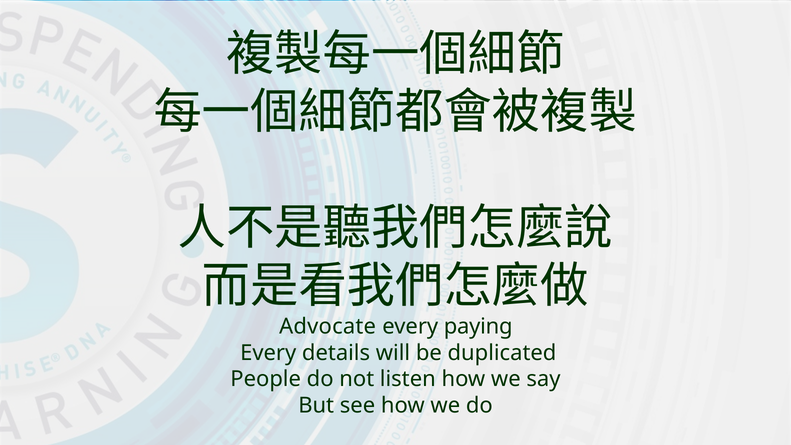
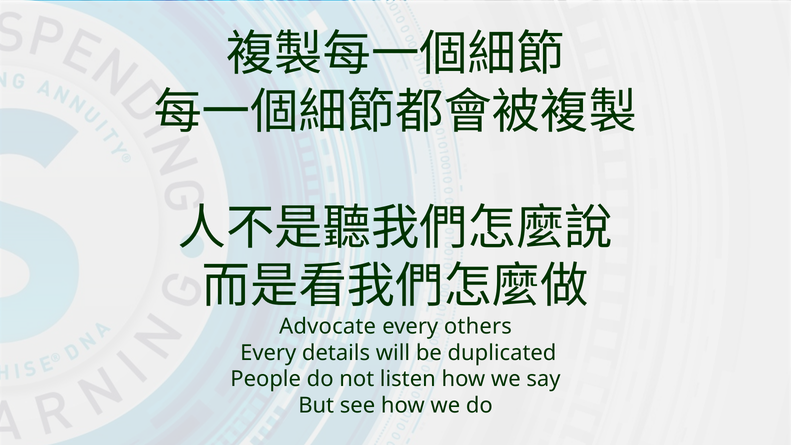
paying: paying -> others
